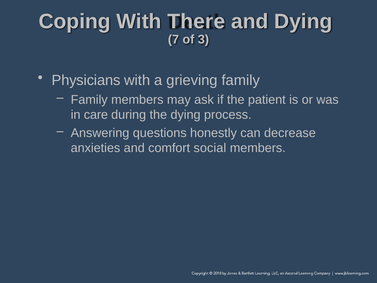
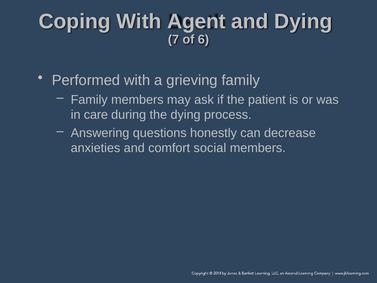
There: There -> Agent
3: 3 -> 6
Physicians: Physicians -> Performed
